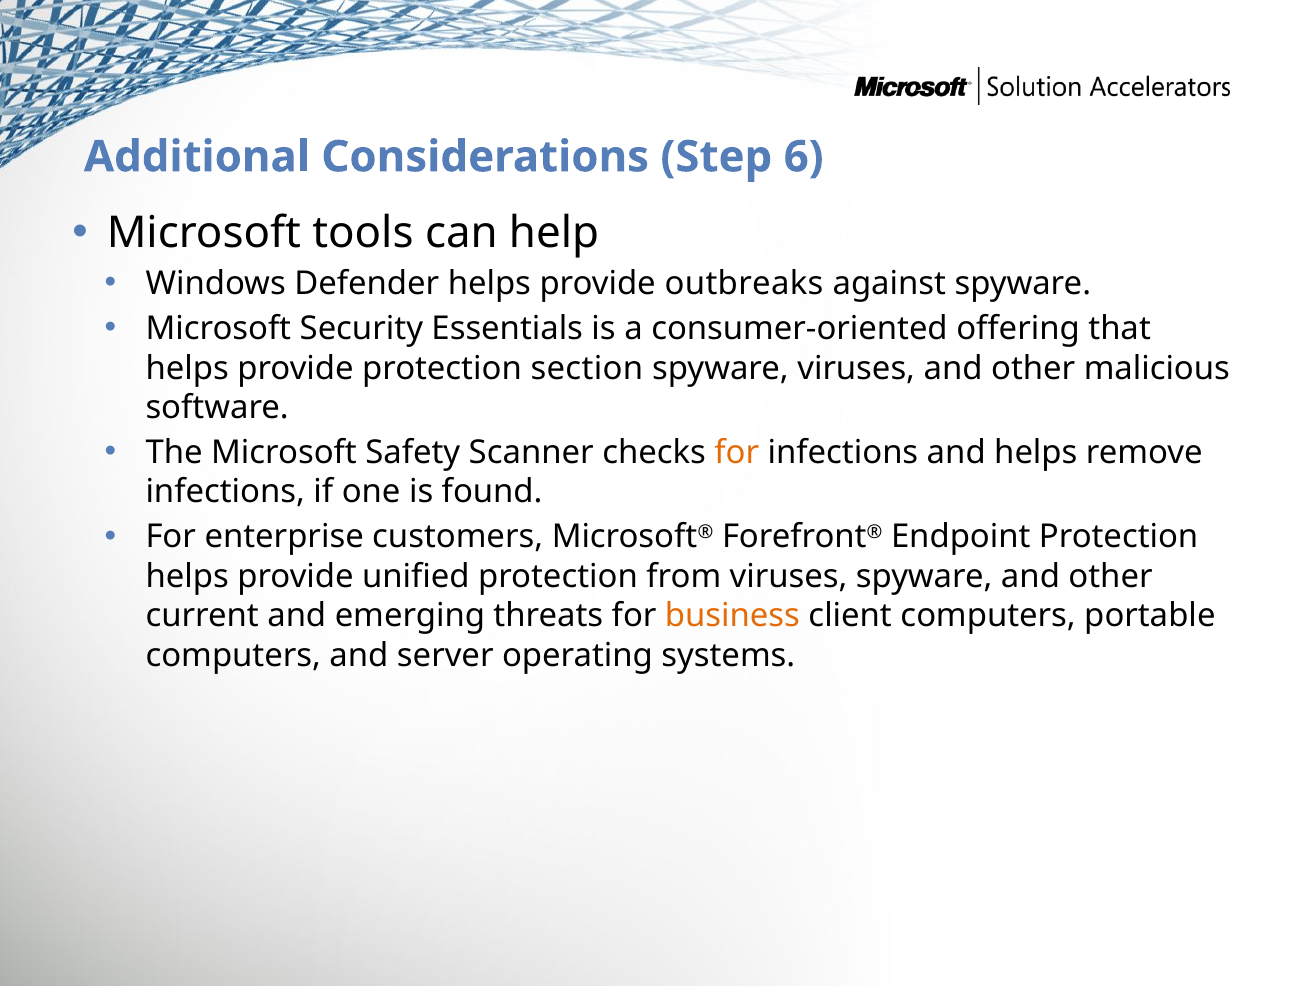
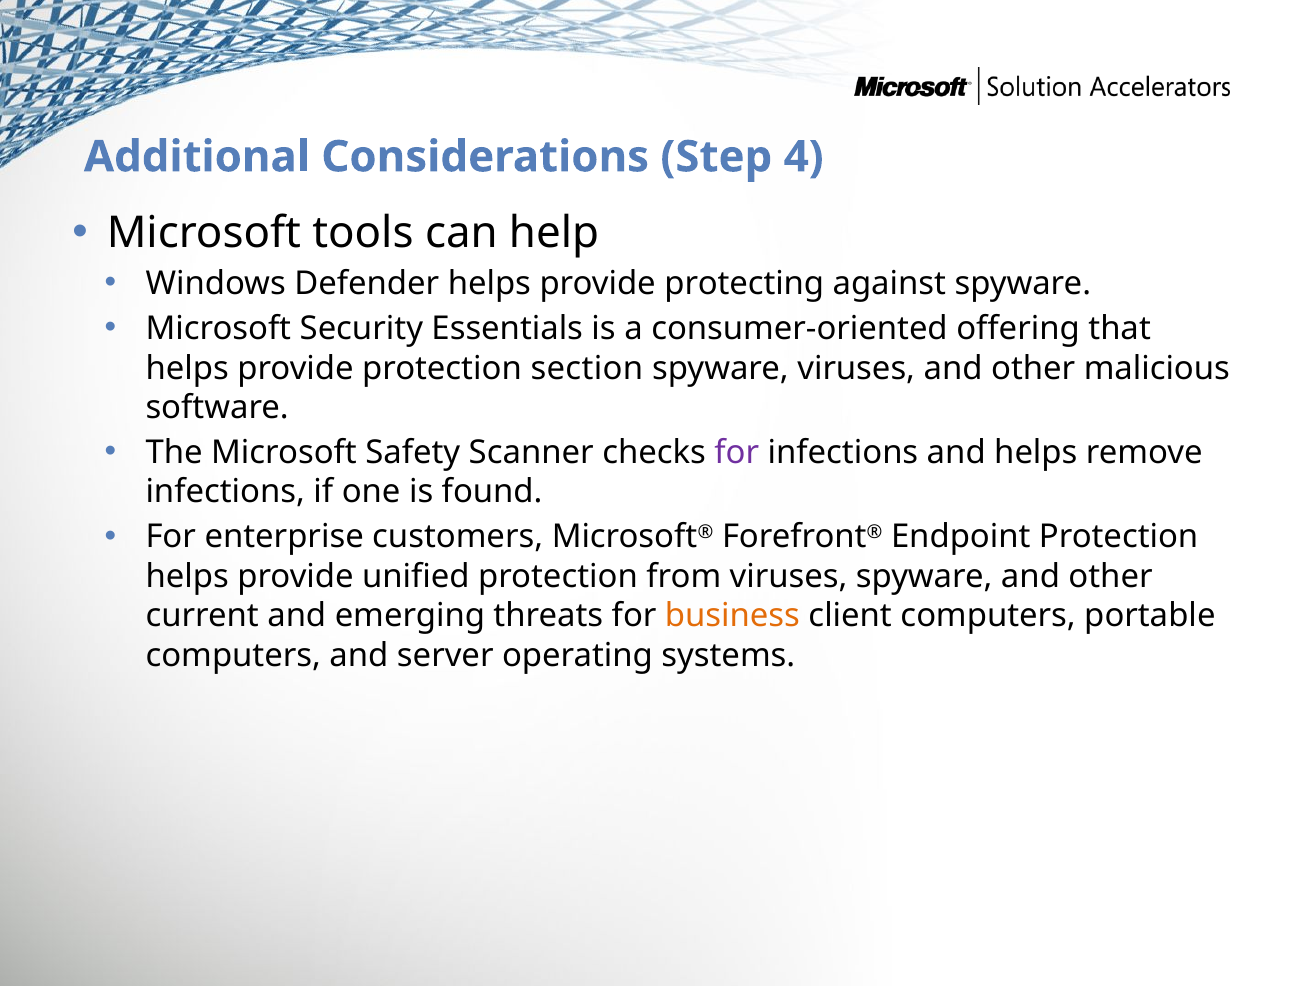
6: 6 -> 4
outbreaks: outbreaks -> protecting
for at (737, 453) colour: orange -> purple
